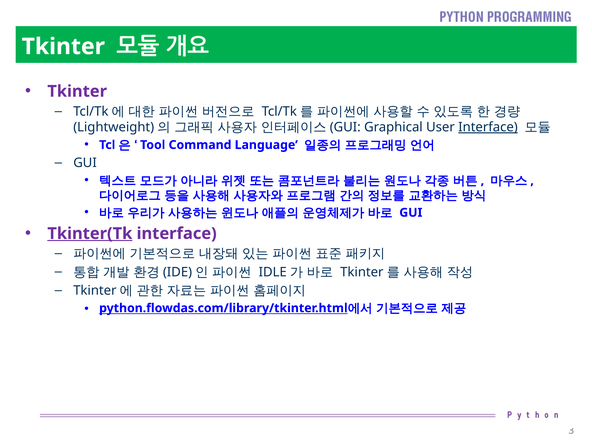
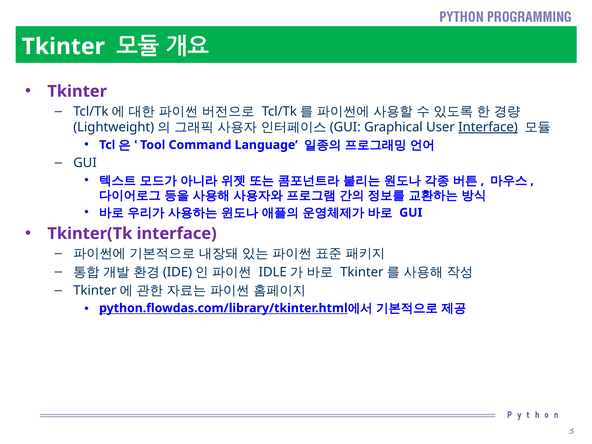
Tkinter(Tk underline: present -> none
